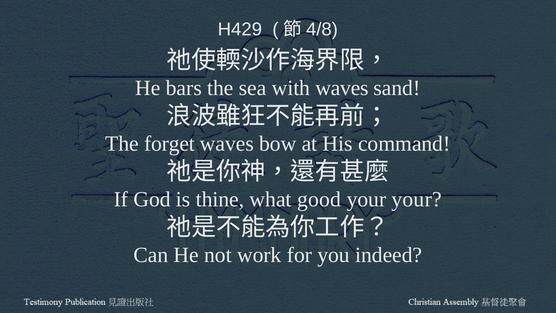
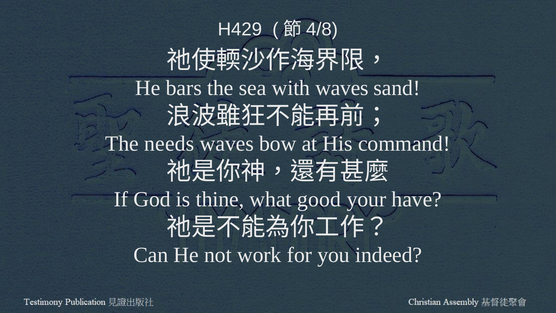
forget: forget -> needs
your your: your -> have
